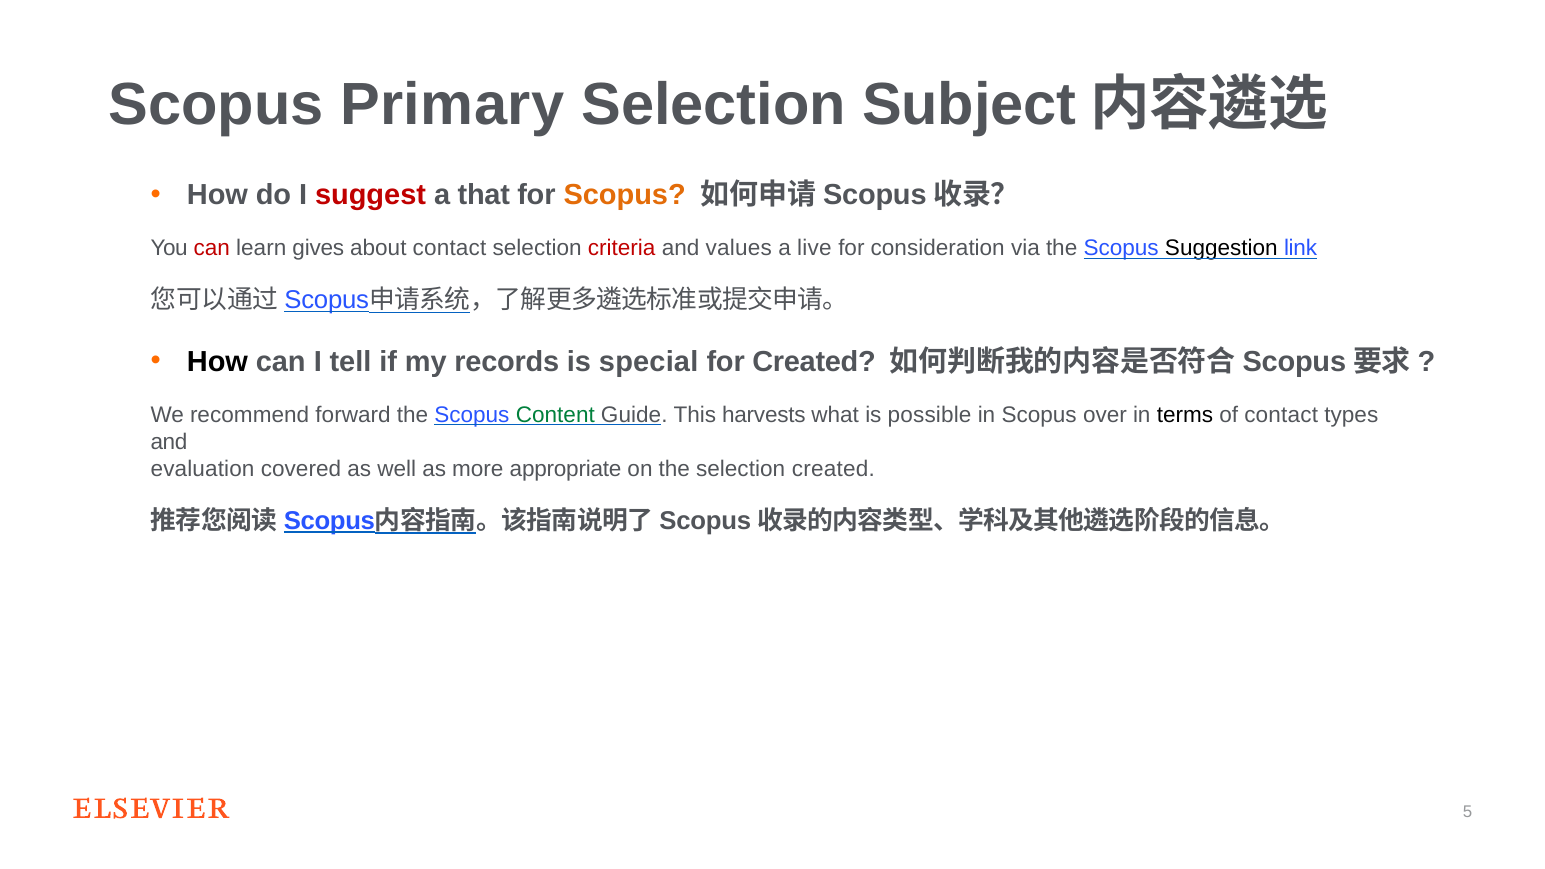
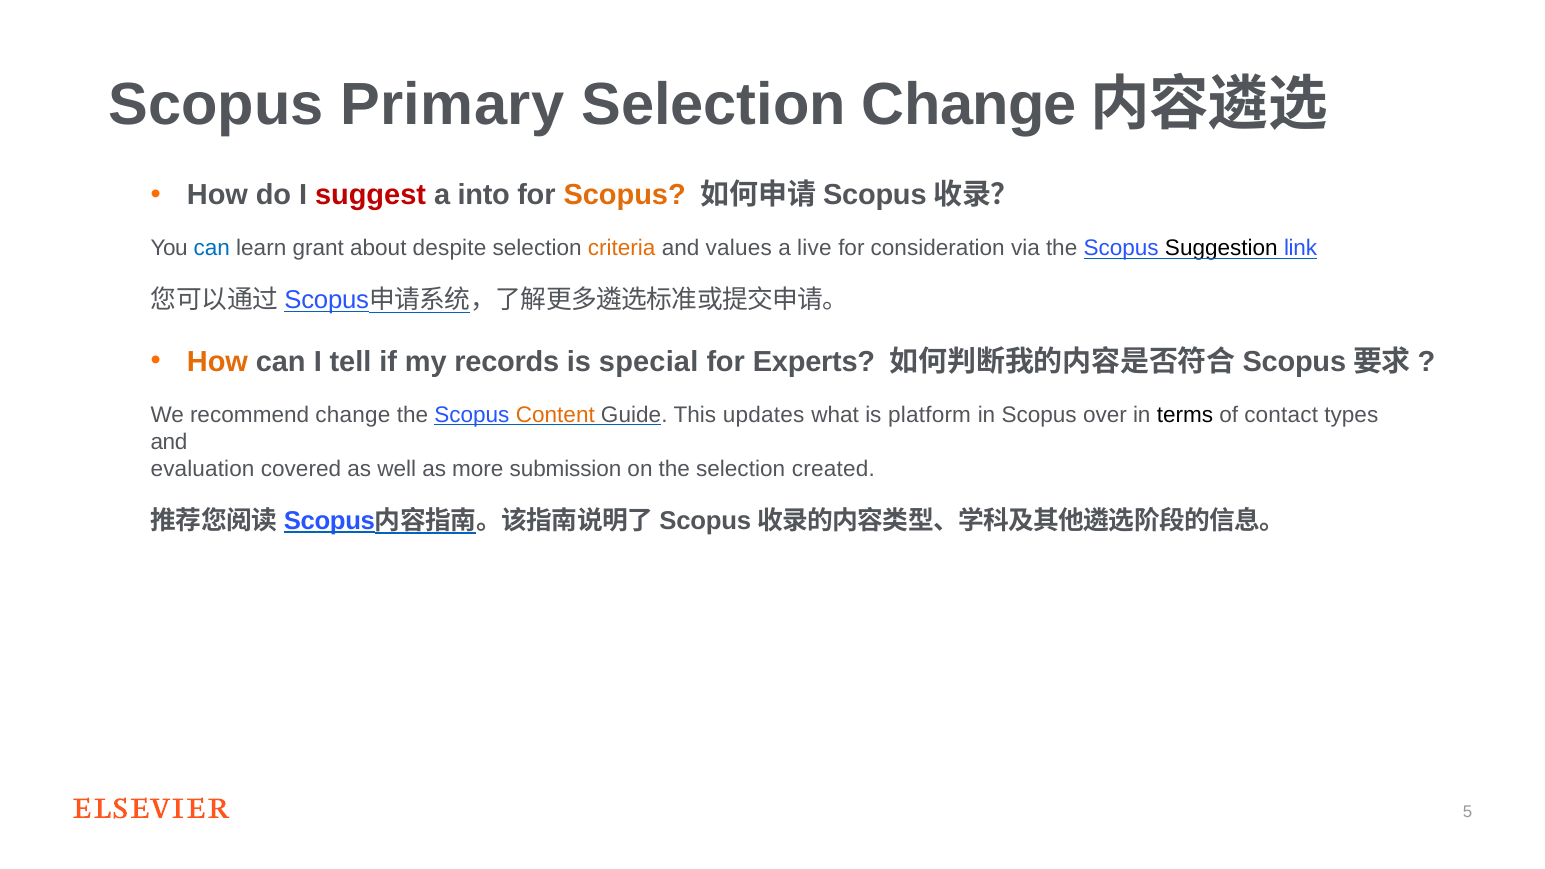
Selection Subject: Subject -> Change
that: that -> into
can at (212, 248) colour: red -> blue
gives: gives -> grant
about contact: contact -> despite
criteria colour: red -> orange
How at (217, 362) colour: black -> orange
for Created: Created -> Experts
recommend forward: forward -> change
Content colour: green -> orange
harvests: harvests -> updates
possible: possible -> platform
appropriate: appropriate -> submission
